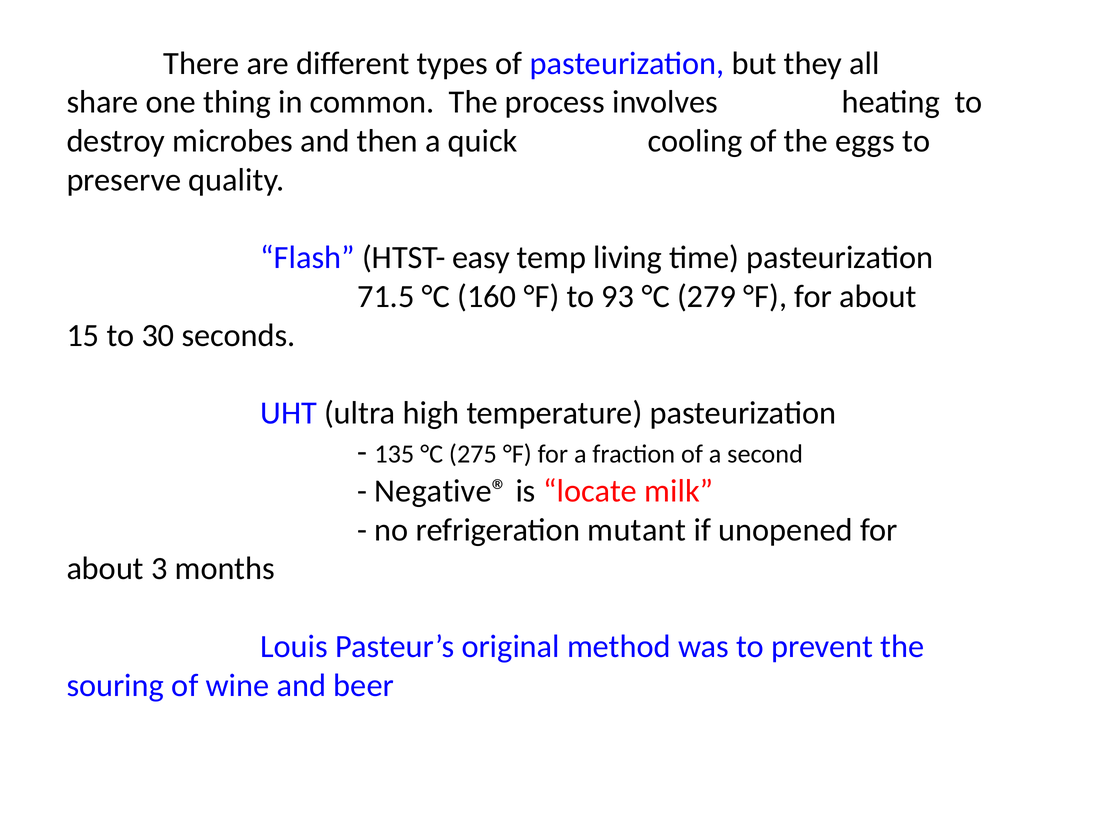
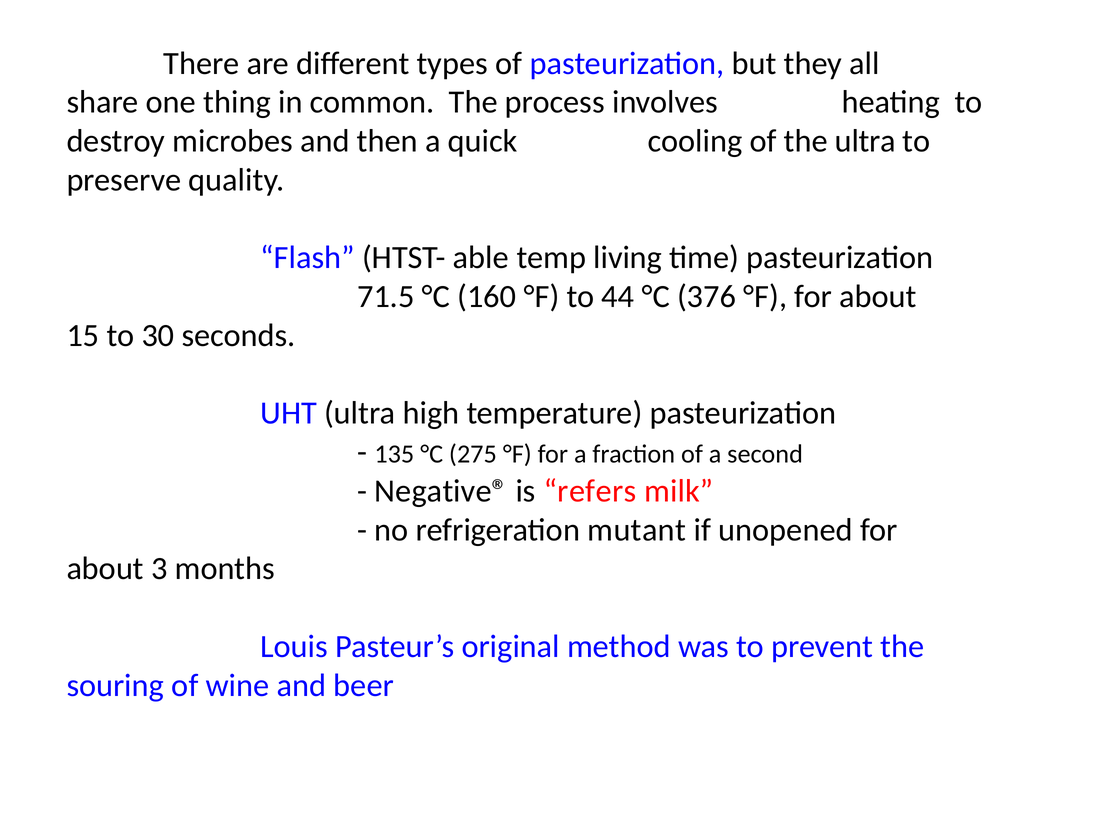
the eggs: eggs -> ultra
easy: easy -> able
93: 93 -> 44
279: 279 -> 376
locate: locate -> refers
